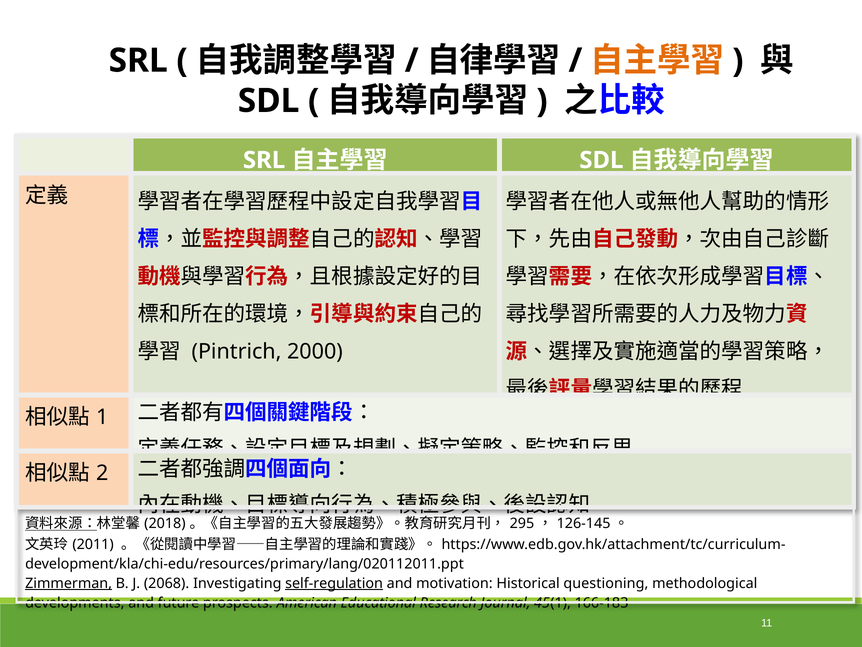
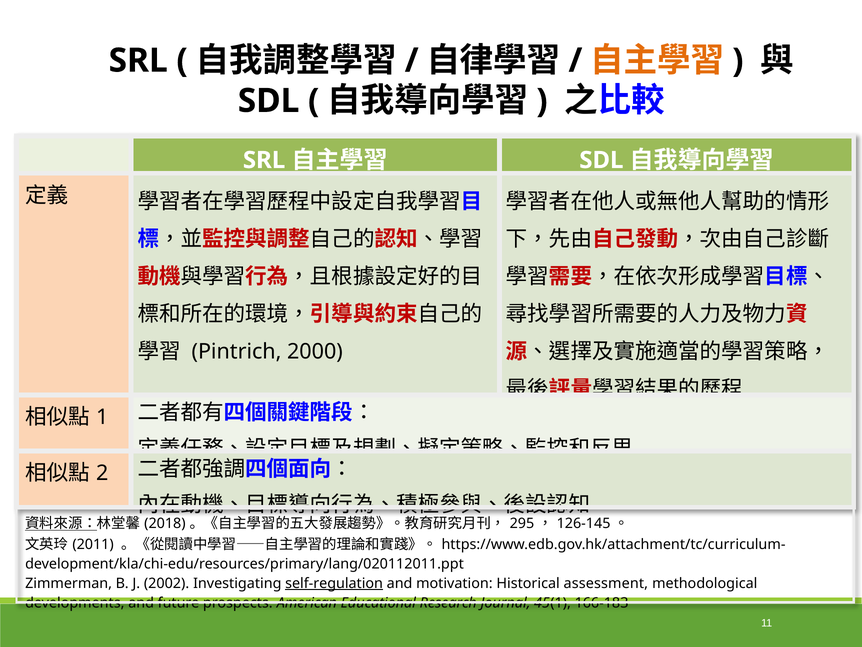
Zimmerman underline: present -> none
2068: 2068 -> 2002
questioning: questioning -> assessment
